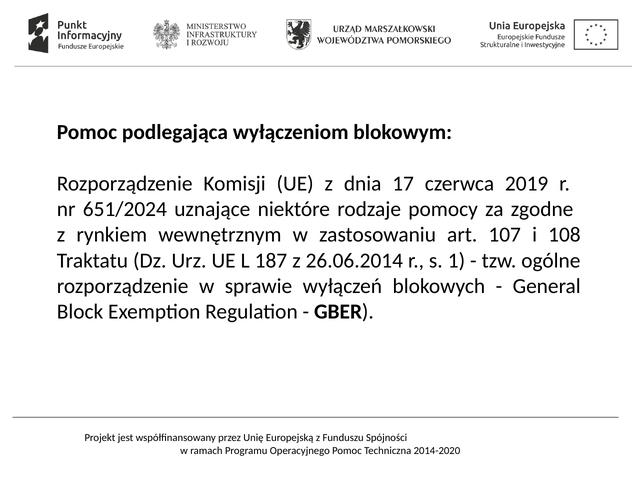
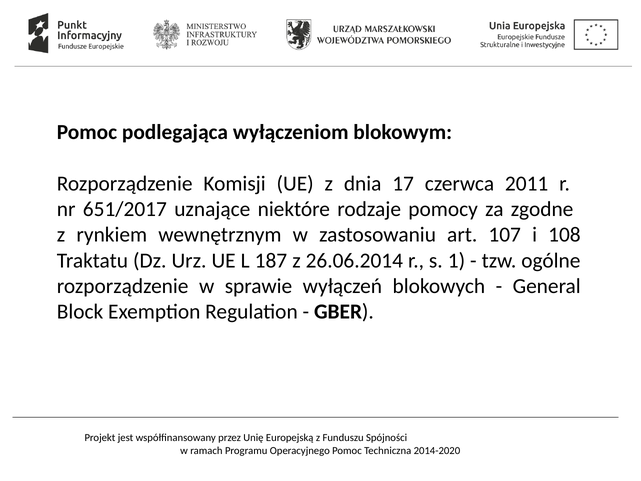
2019: 2019 -> 2011
651/2024: 651/2024 -> 651/2017
